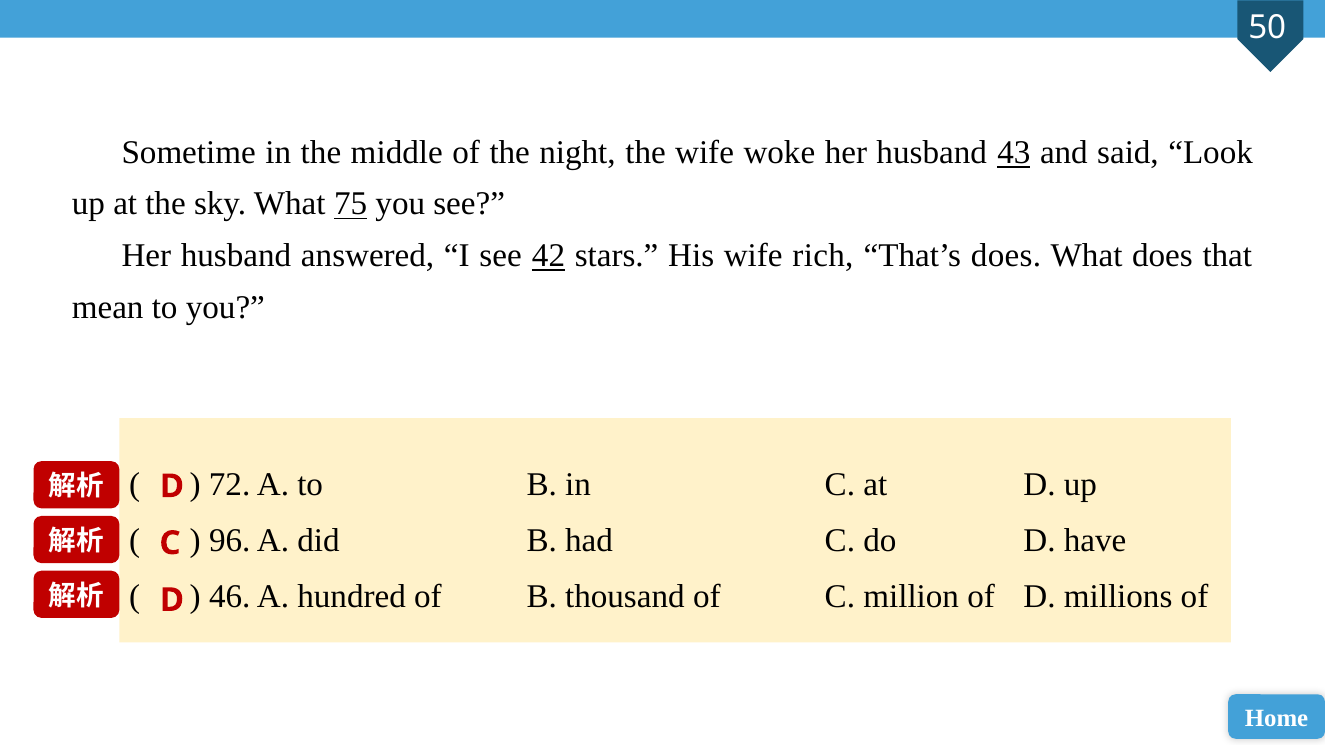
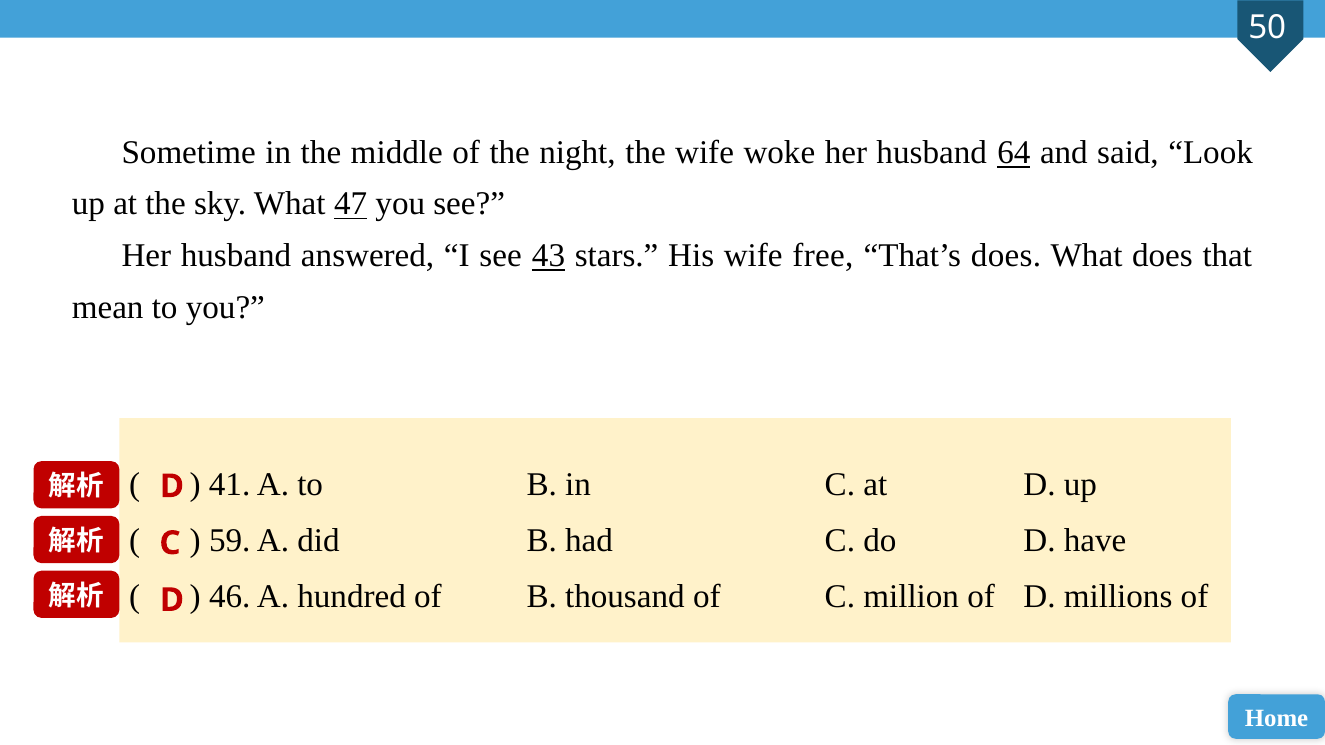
43: 43 -> 64
75: 75 -> 47
42: 42 -> 43
rich: rich -> free
72: 72 -> 41
96: 96 -> 59
